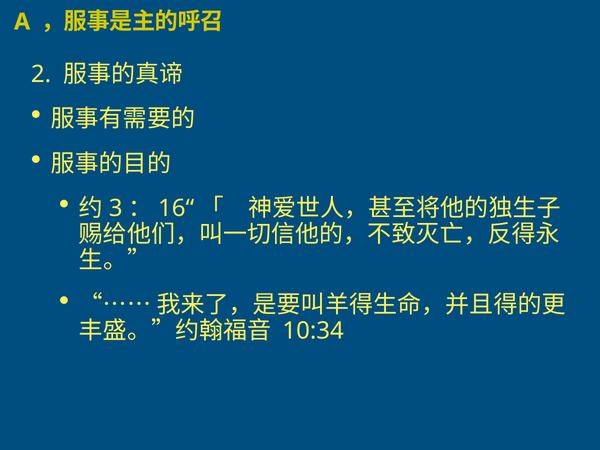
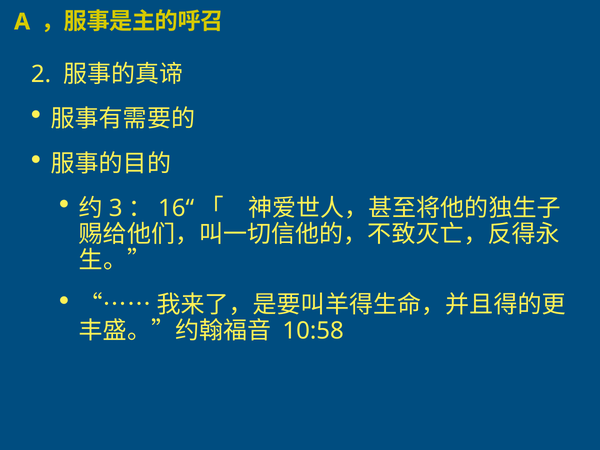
10:34: 10:34 -> 10:58
